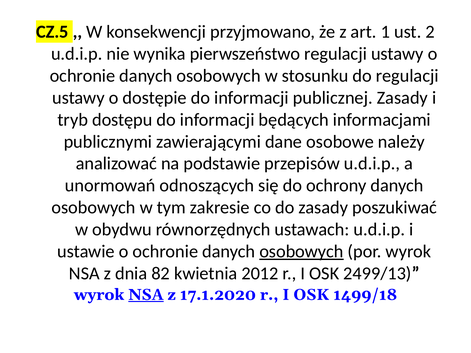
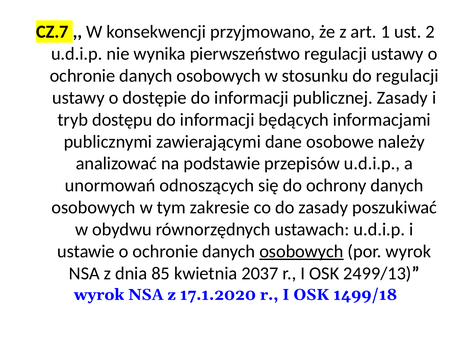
CZ.5: CZ.5 -> CZ.7
82: 82 -> 85
2012: 2012 -> 2037
NSA at (146, 295) underline: present -> none
